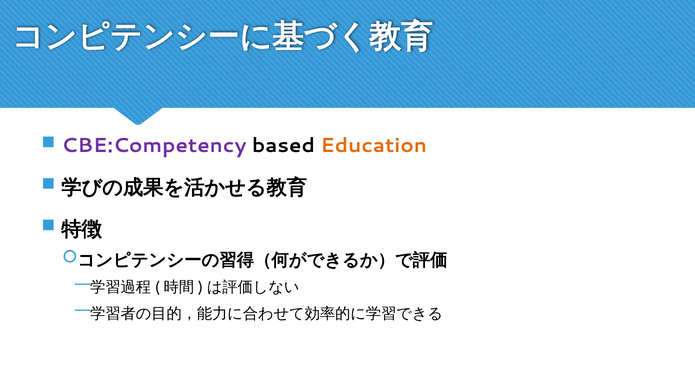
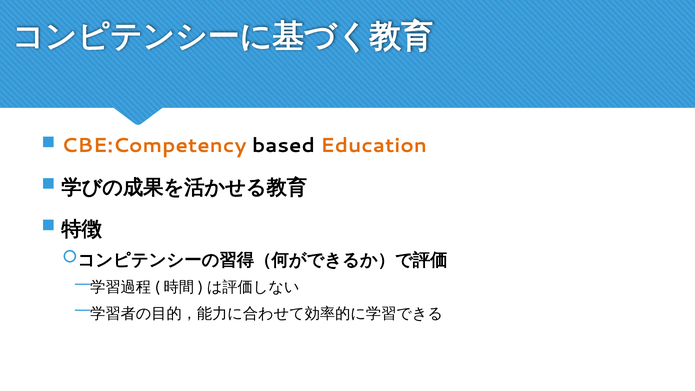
CBE:Competency colour: purple -> orange
